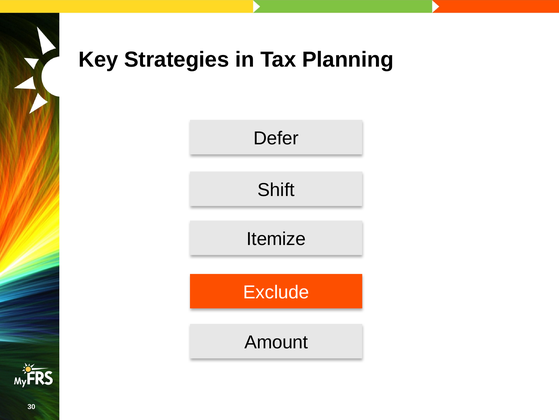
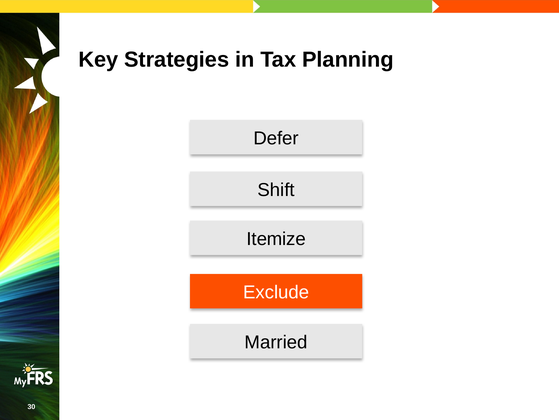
Amount: Amount -> Married
